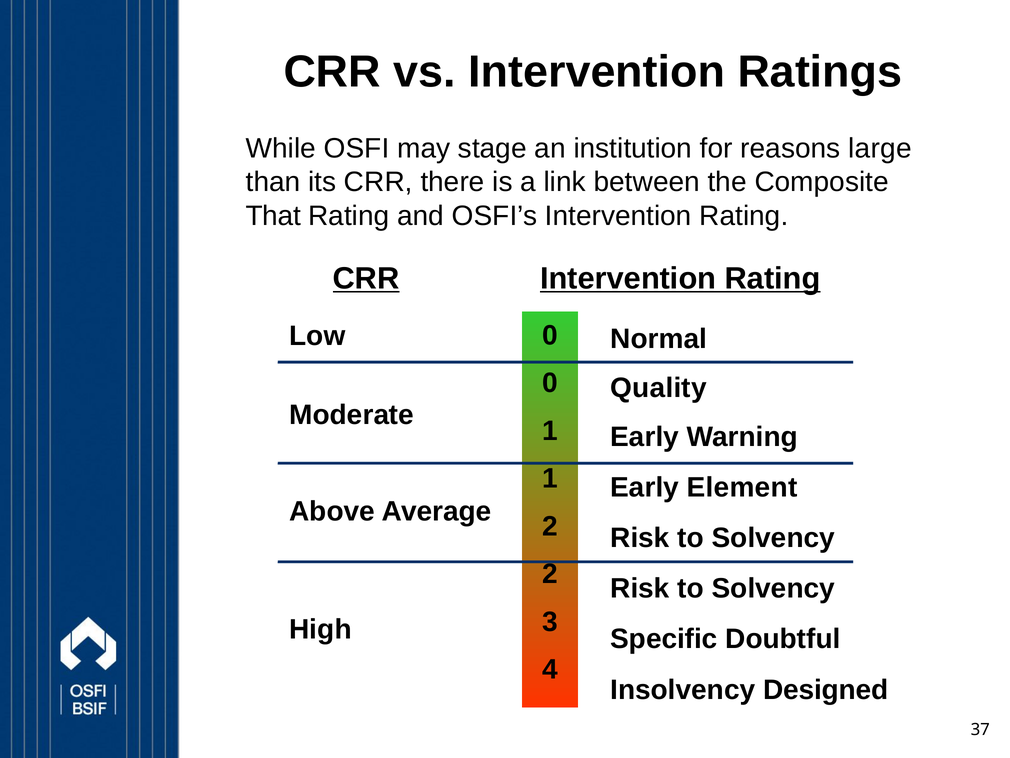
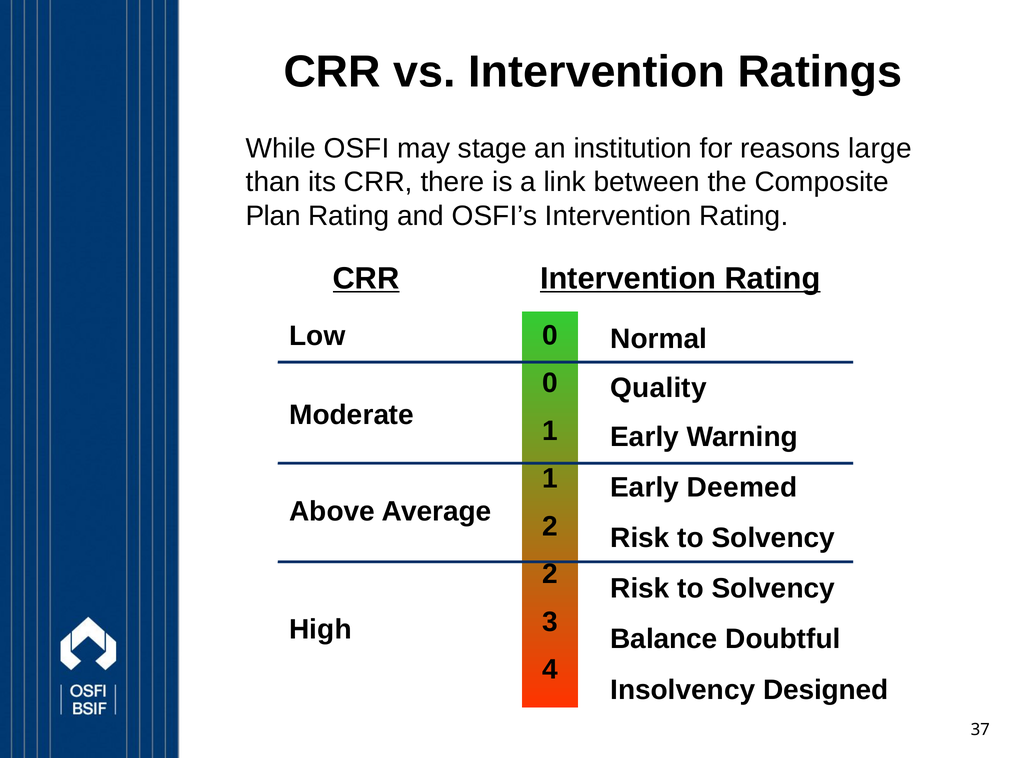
That: That -> Plan
Element: Element -> Deemed
Specific: Specific -> Balance
